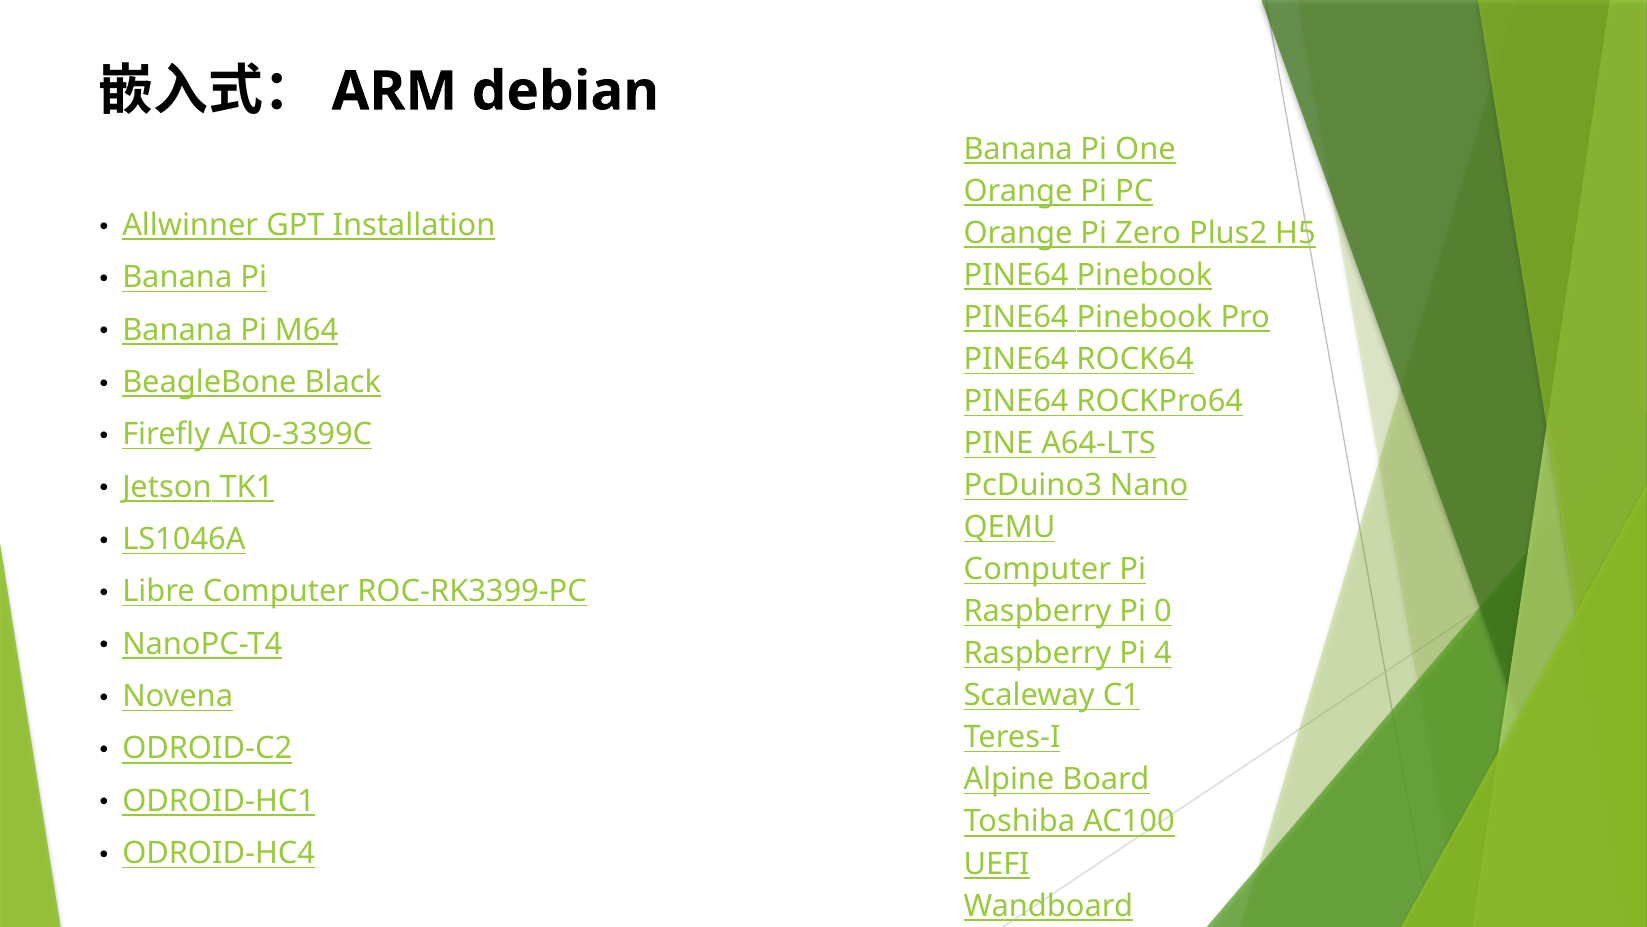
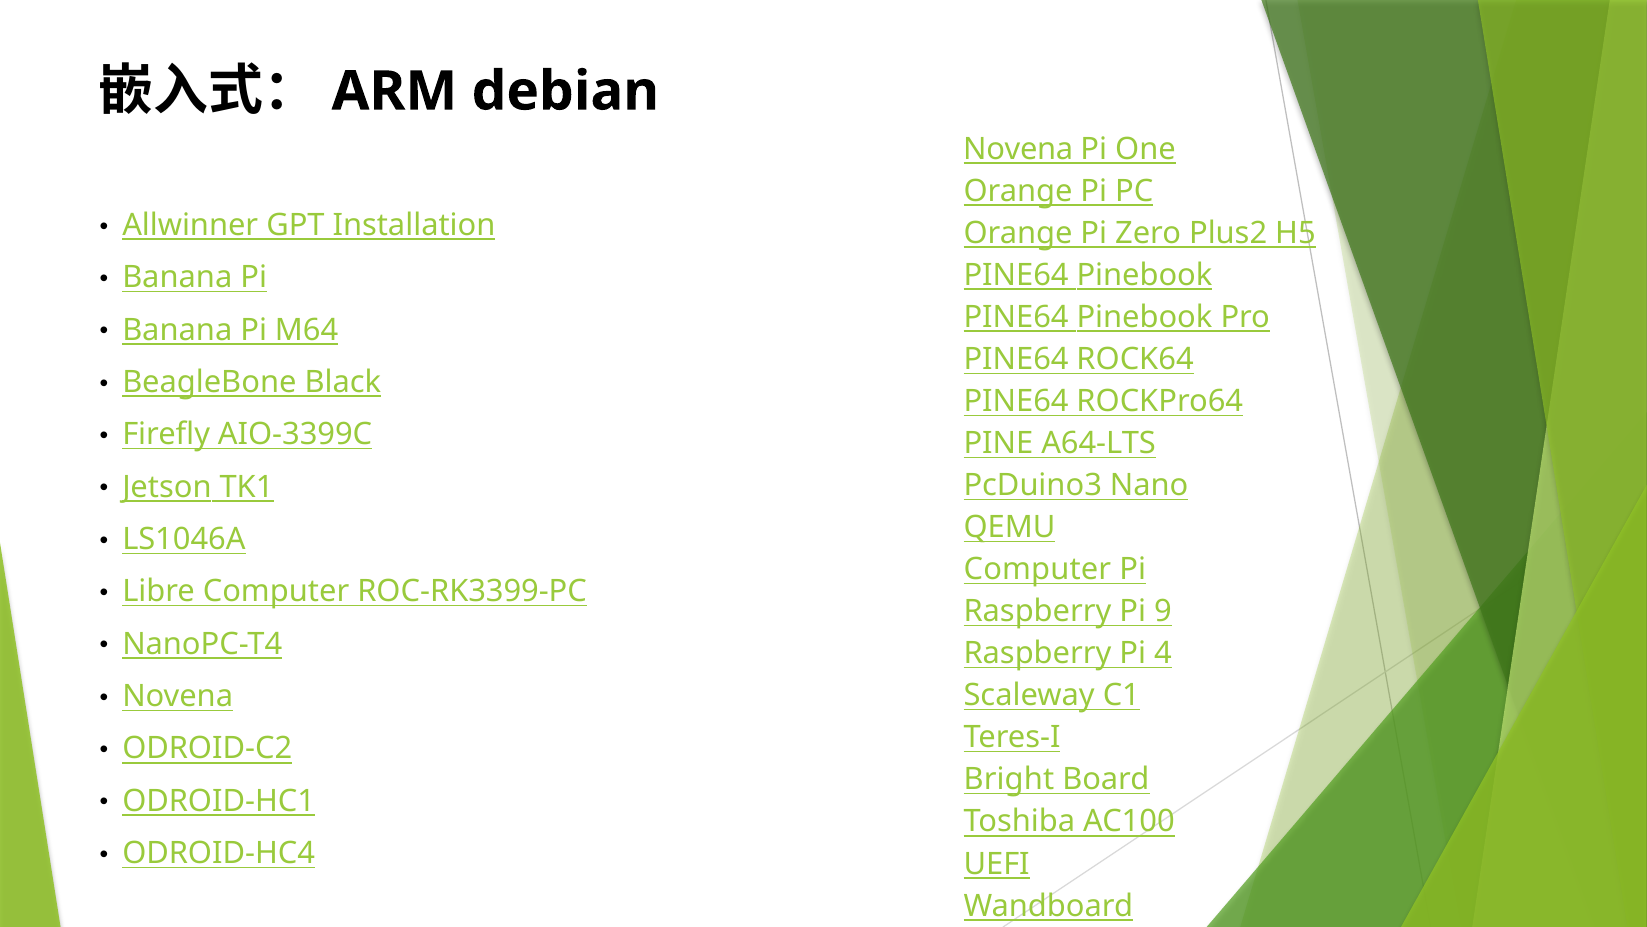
Banana at (1018, 149): Banana -> Novena
0: 0 -> 9
Alpine: Alpine -> Bright
